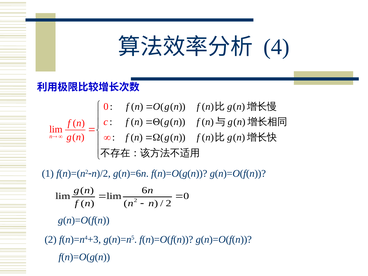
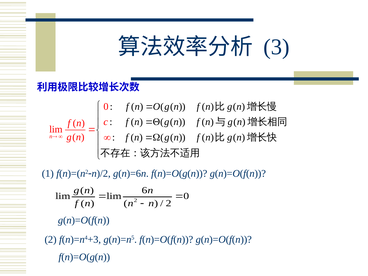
4: 4 -> 3
